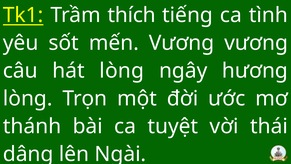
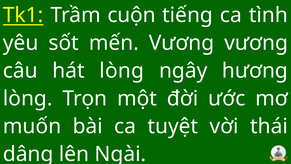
thích: thích -> cuộn
thánh: thánh -> muốn
